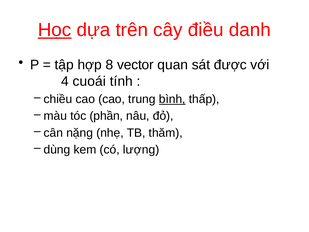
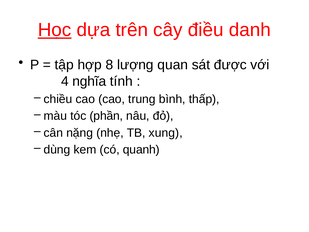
vector: vector -> lượng
cuoái: cuoái -> nghĩa
bình underline: present -> none
thăm: thăm -> xung
lượng: lượng -> quanh
